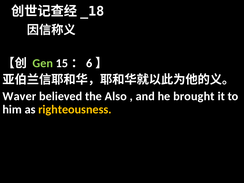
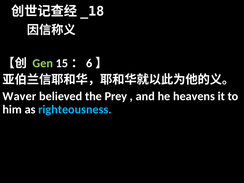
Also: Also -> Prey
brought: brought -> heavens
righteousness colour: yellow -> light blue
